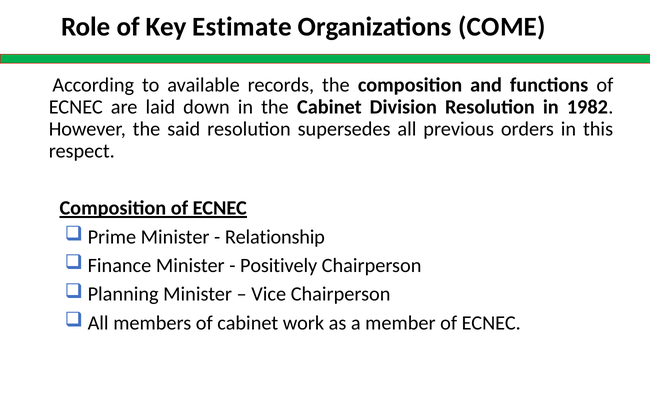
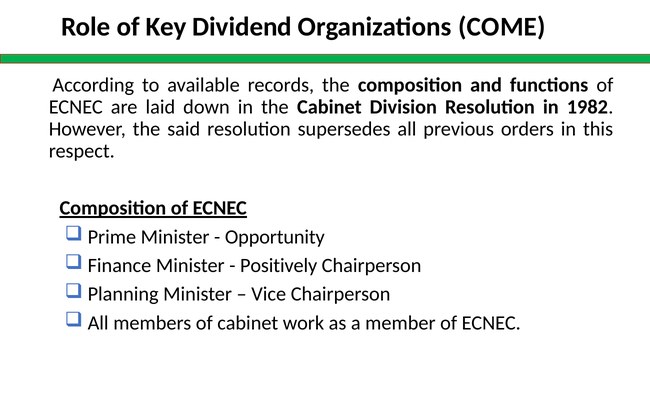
Estimate: Estimate -> Dividend
Relationship: Relationship -> Opportunity
